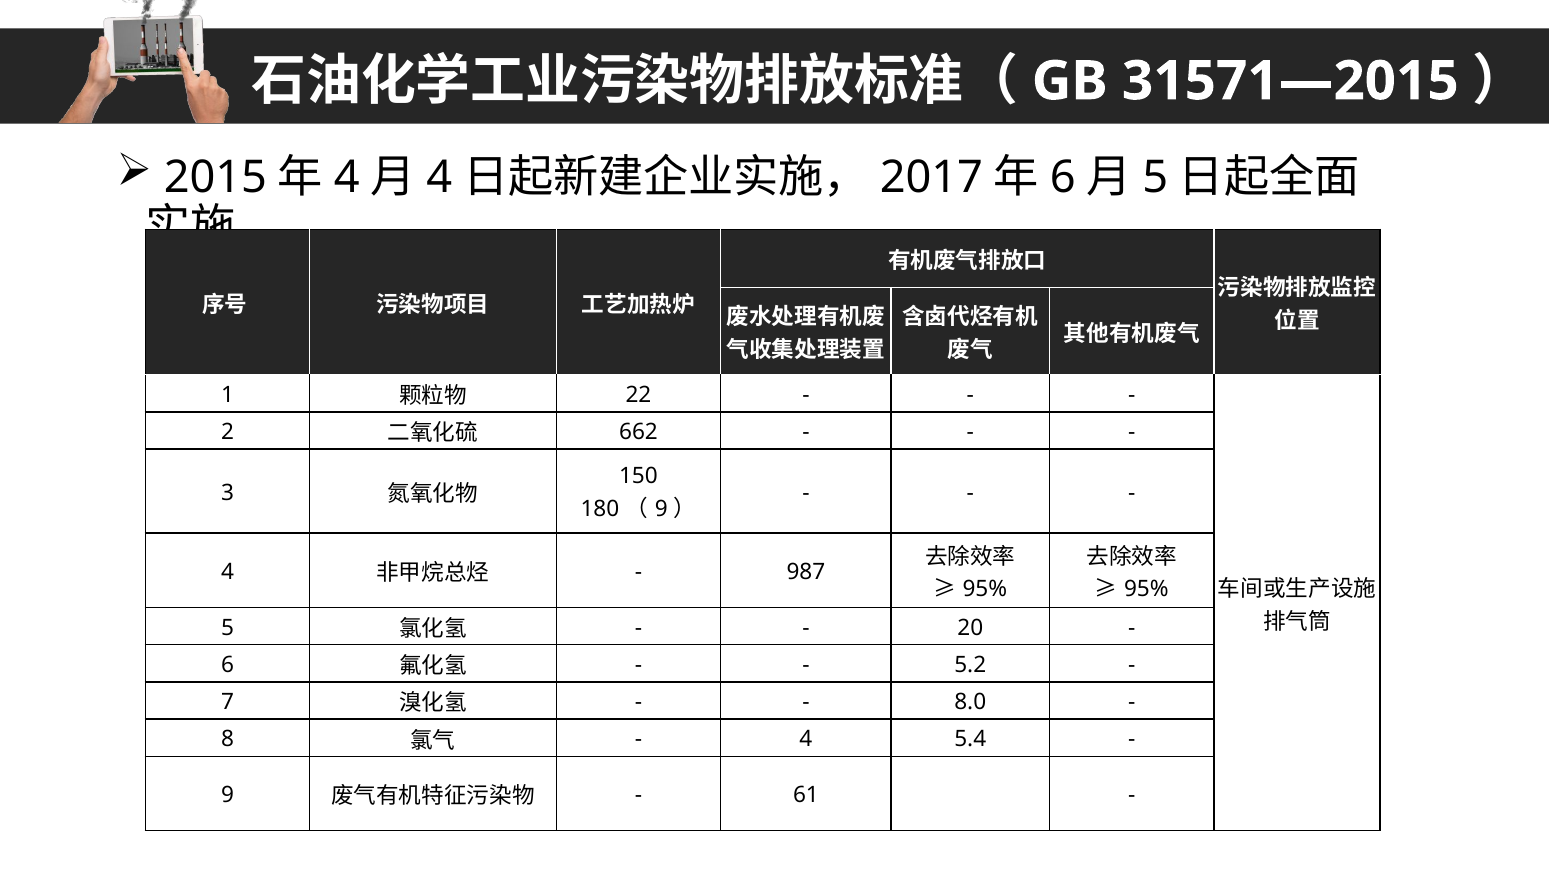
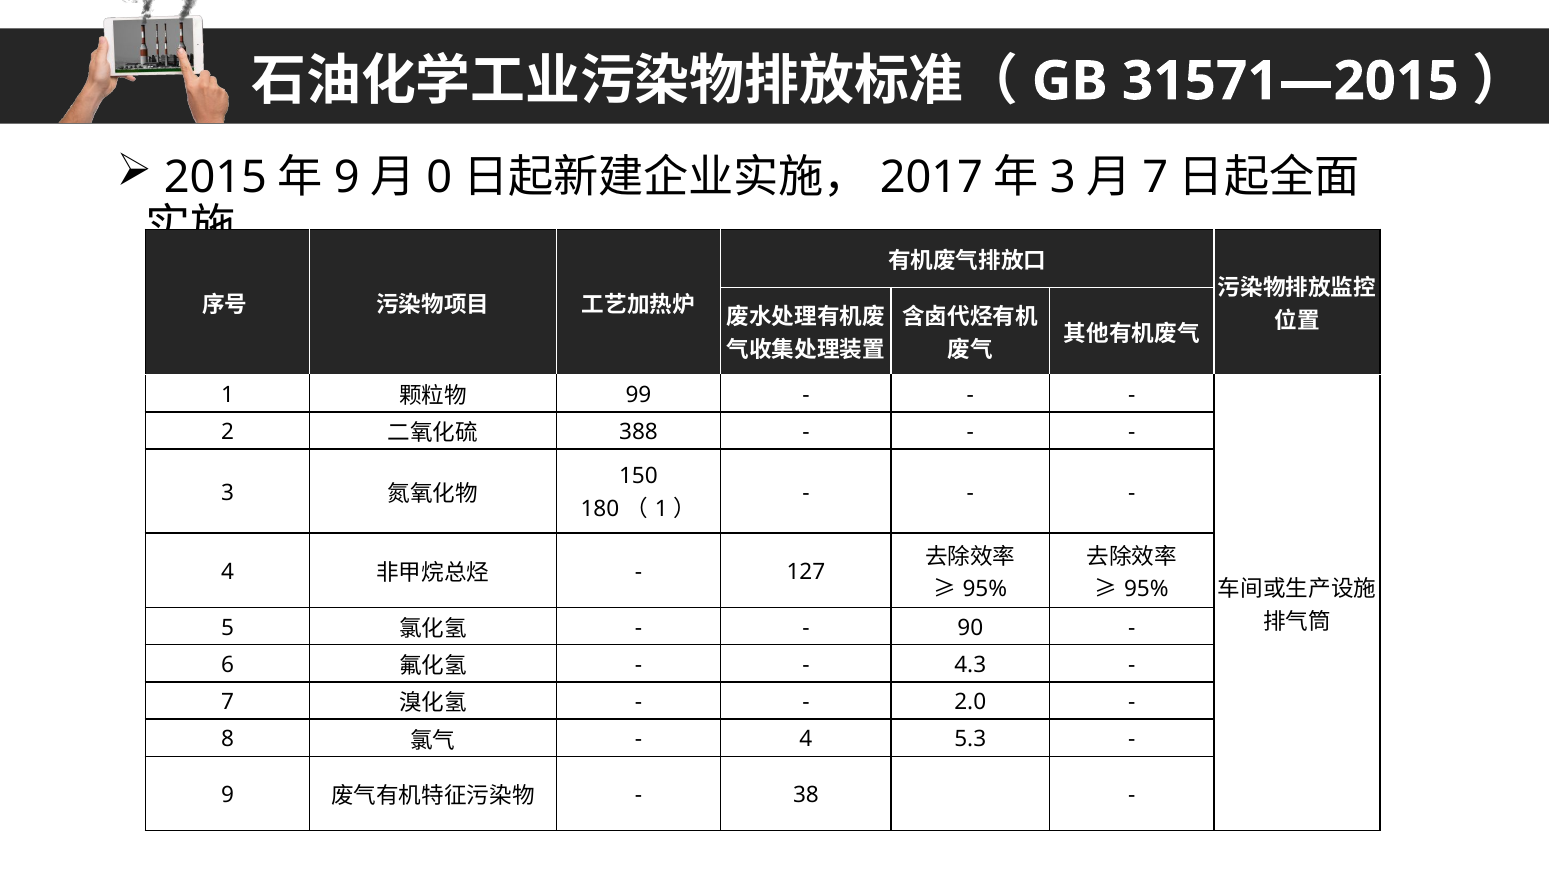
4 at (347, 178): 4 -> 9
4 at (439, 178): 4 -> 0
6 at (1063, 178): 6 -> 3
5 at (1155, 178): 5 -> 7
22: 22 -> 99
662: 662 -> 388
9 at (661, 509): 9 -> 1
987: 987 -> 127
20: 20 -> 90
5.2: 5.2 -> 4.3
8.0: 8.0 -> 2.0
5.4: 5.4 -> 5.3
61: 61 -> 38
